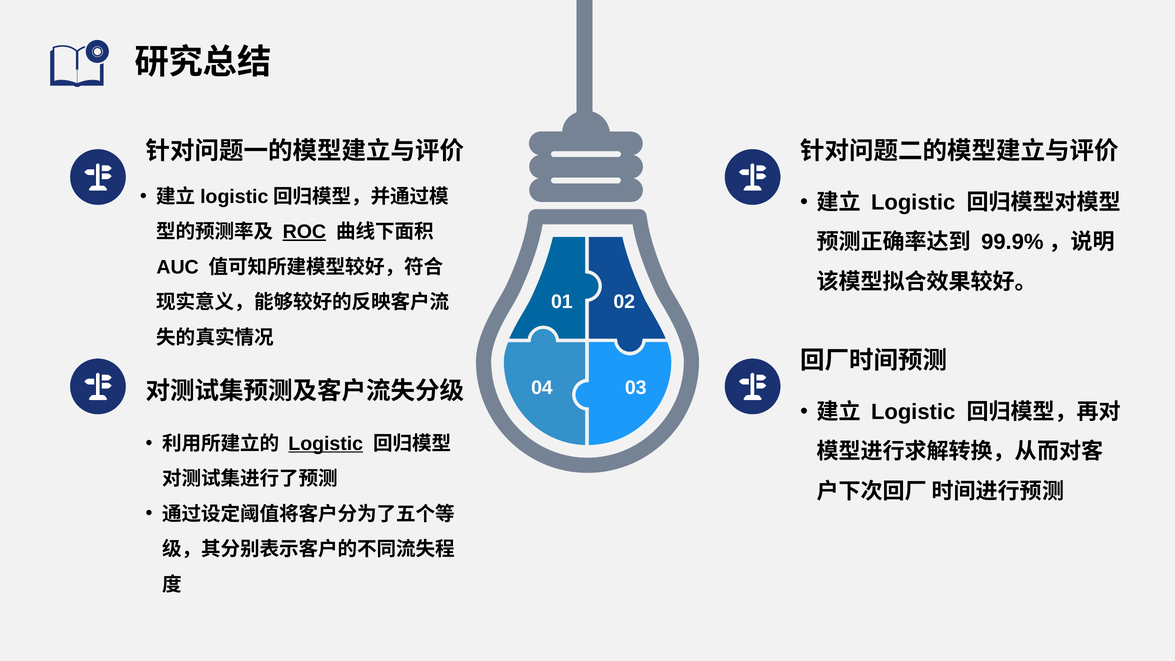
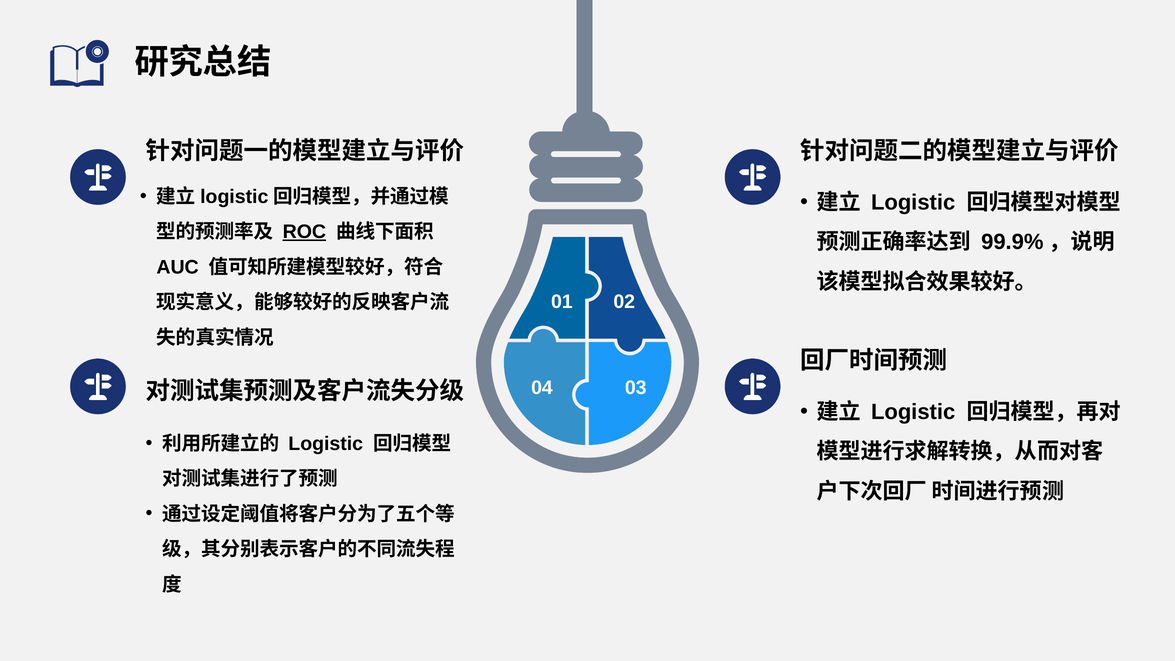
Logistic at (326, 444) underline: present -> none
